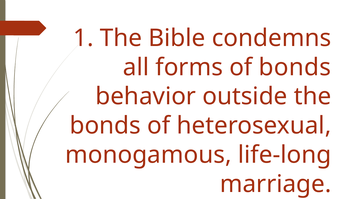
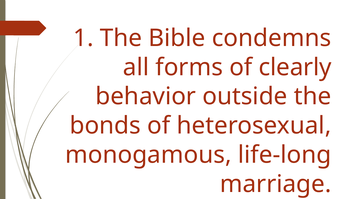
of bonds: bonds -> clearly
